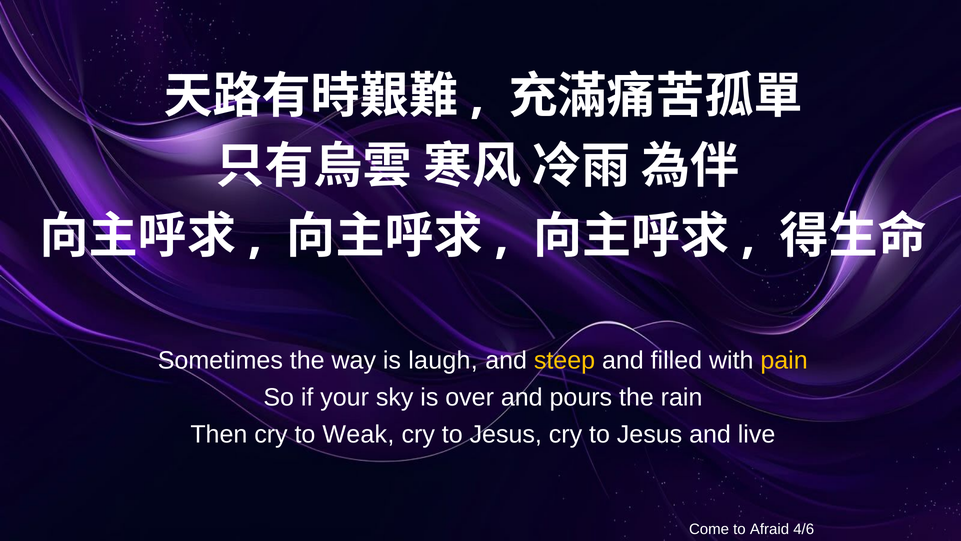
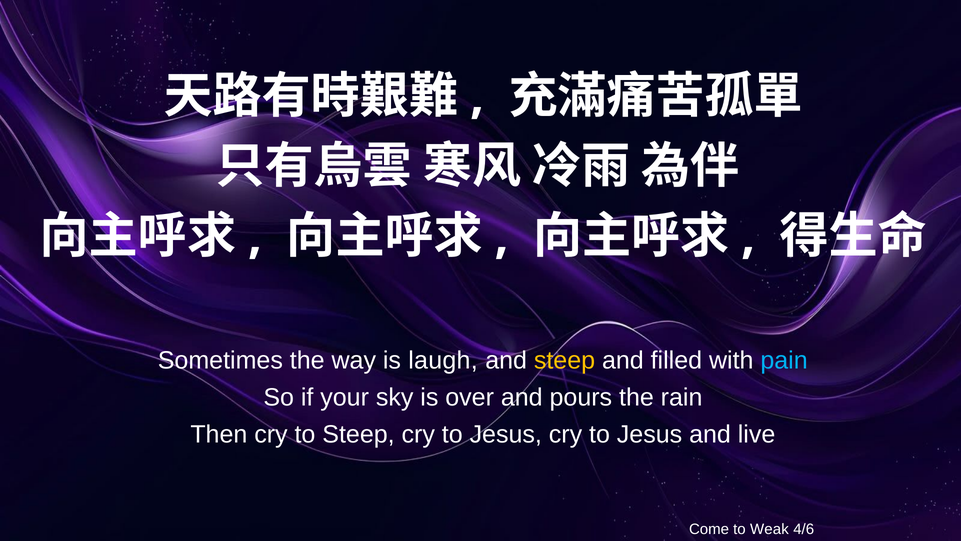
pain colour: yellow -> light blue
to Weak: Weak -> Steep
Afraid: Afraid -> Weak
